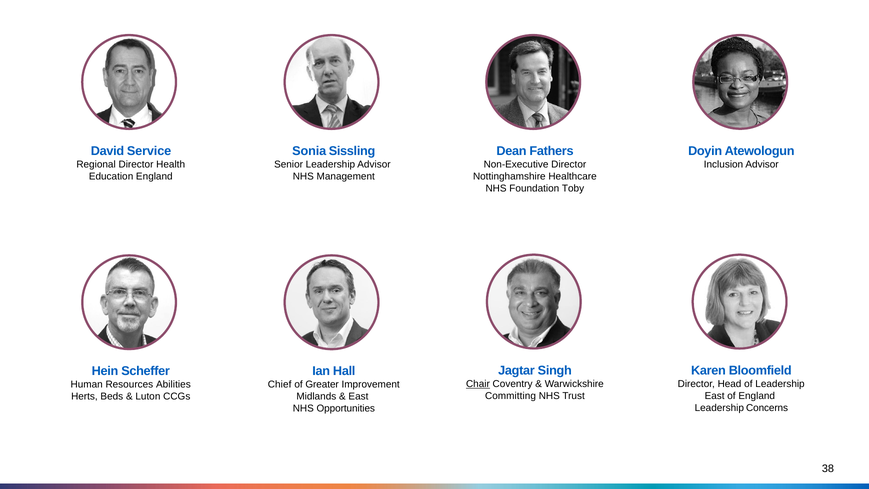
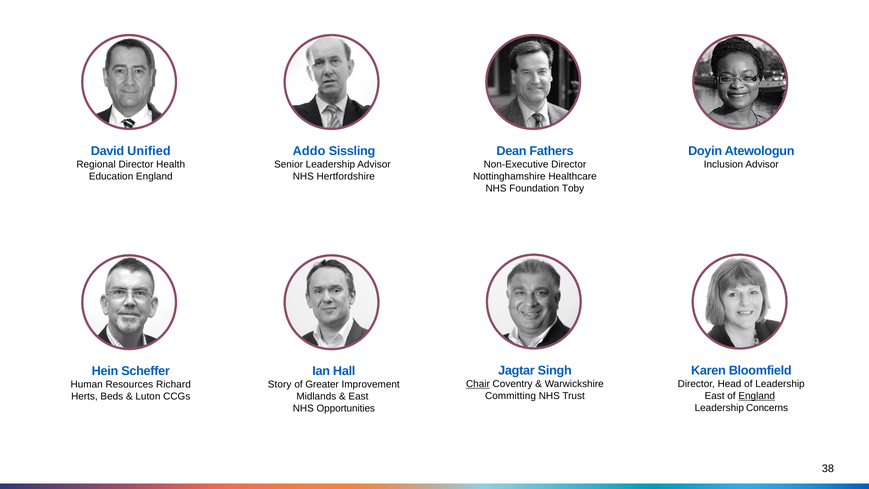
Service: Service -> Unified
Sonia: Sonia -> Addo
Management: Management -> Hertfordshire
Abilities: Abilities -> Richard
Chief: Chief -> Story
England at (757, 396) underline: none -> present
